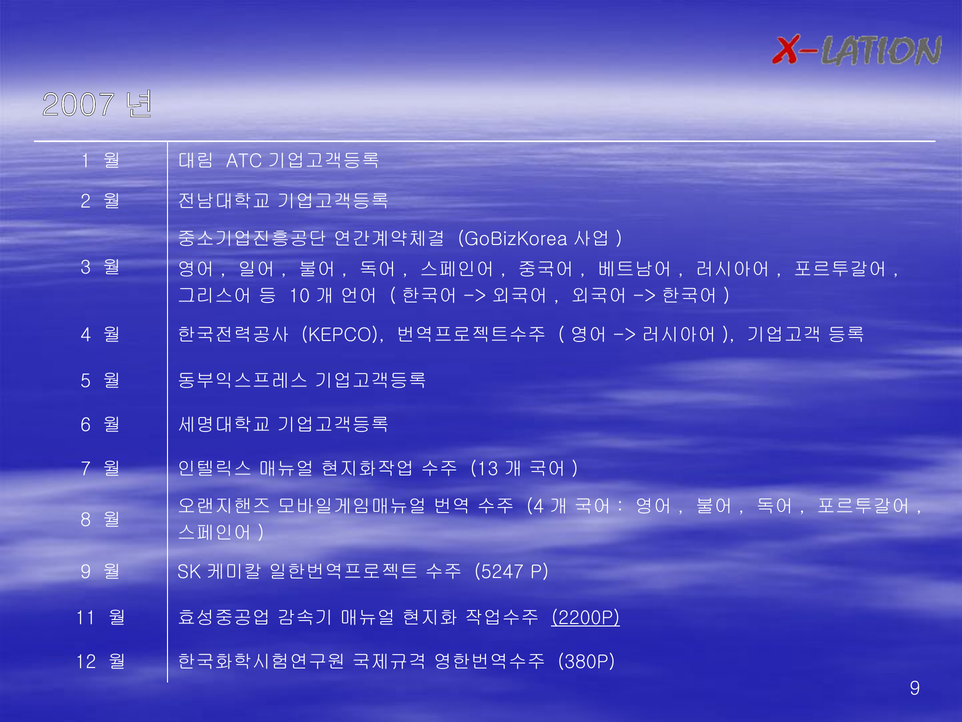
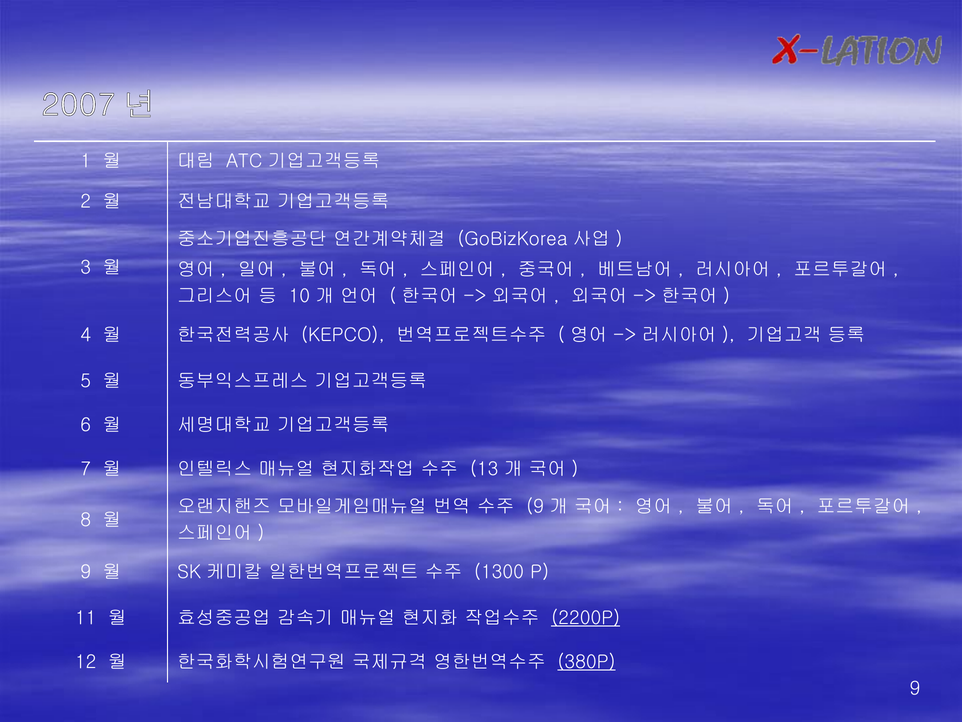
4 at (535, 506): 4 -> 9
5247: 5247 -> 1300
380P underline: none -> present
